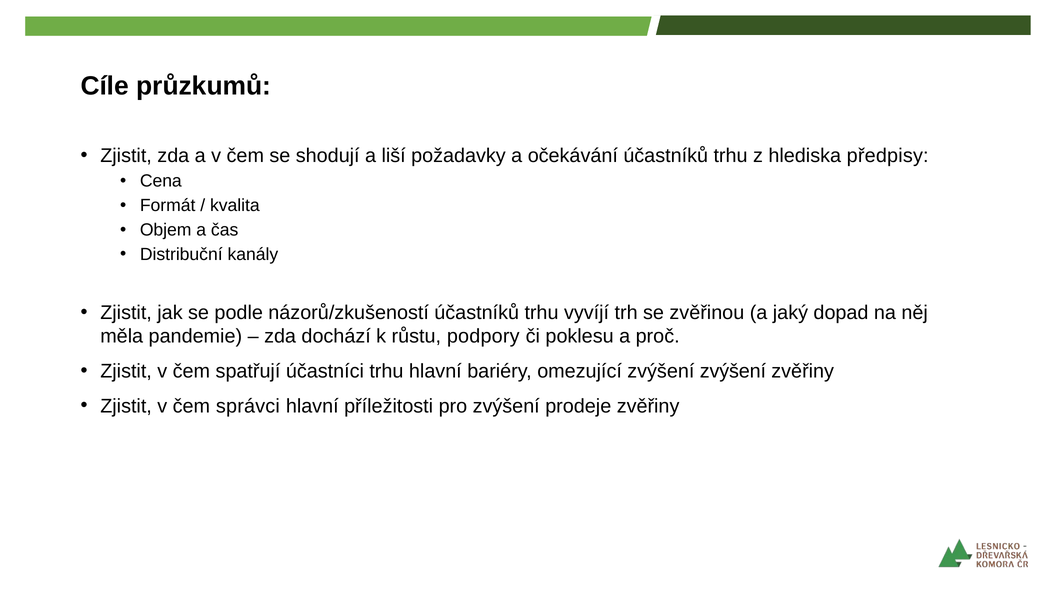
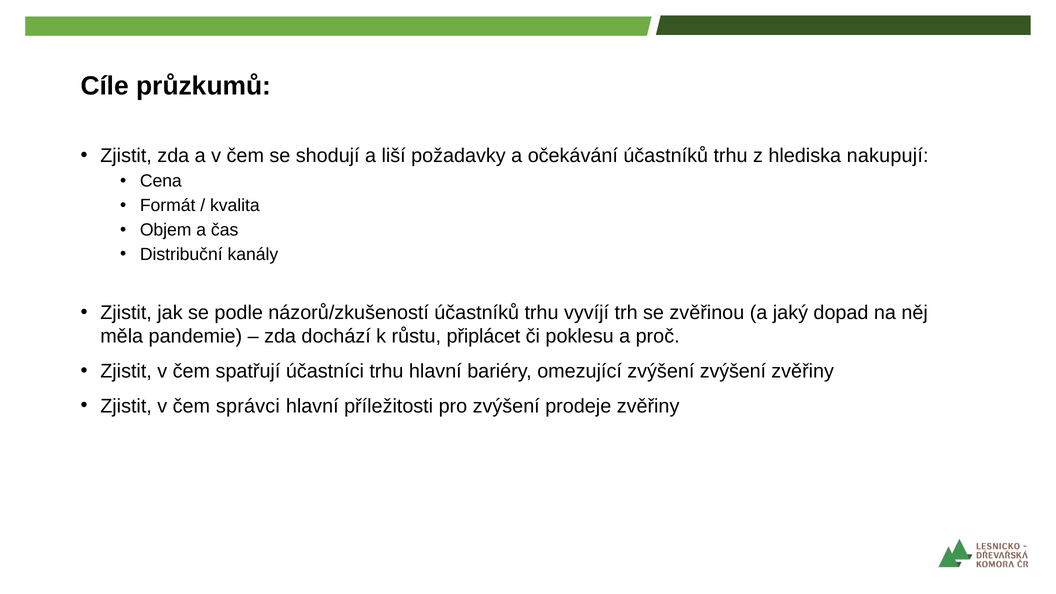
předpisy: předpisy -> nakupují
podpory: podpory -> připlácet
